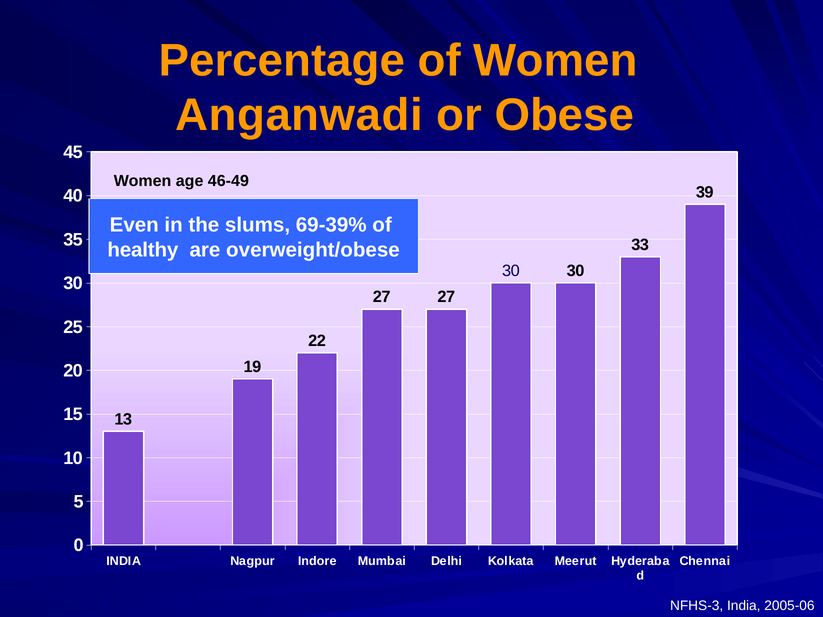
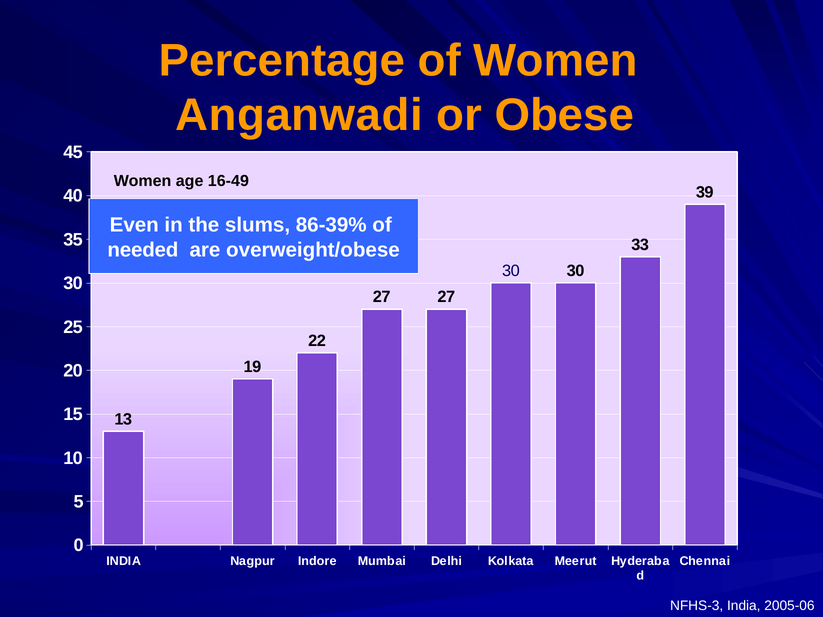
46-49: 46-49 -> 16-49
69-39%: 69-39% -> 86-39%
healthy: healthy -> needed
